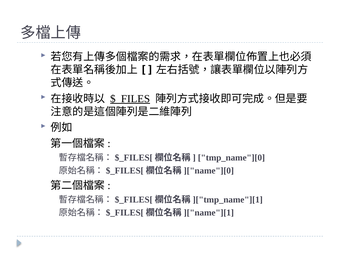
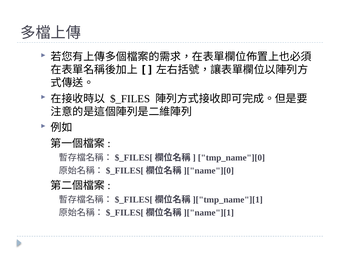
$_FILES underline: present -> none
